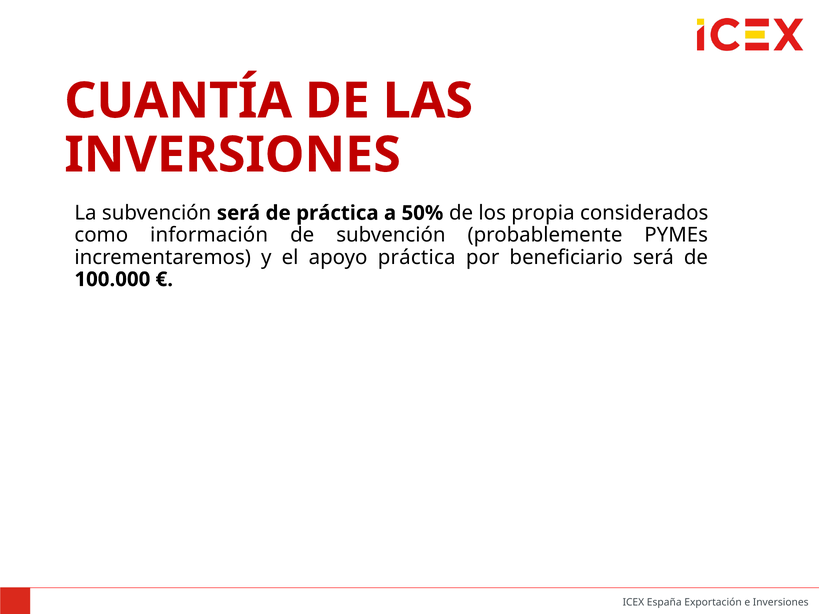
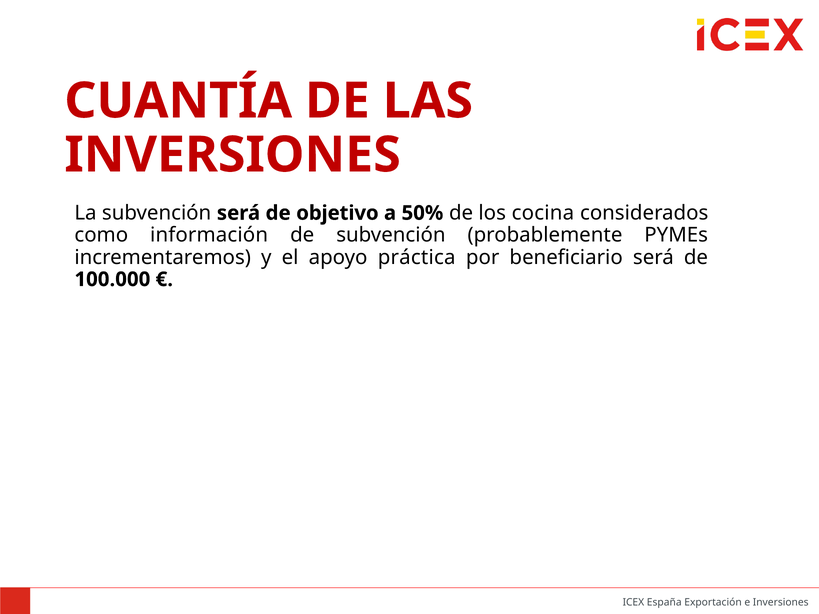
de práctica: práctica -> objetivo
propia: propia -> cocina
